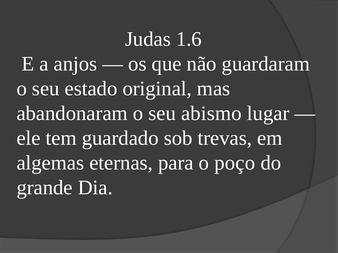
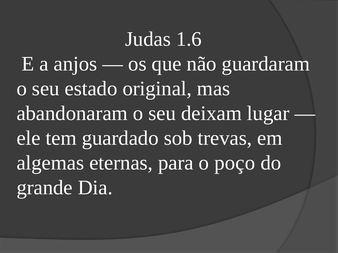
abismo: abismo -> deixam
